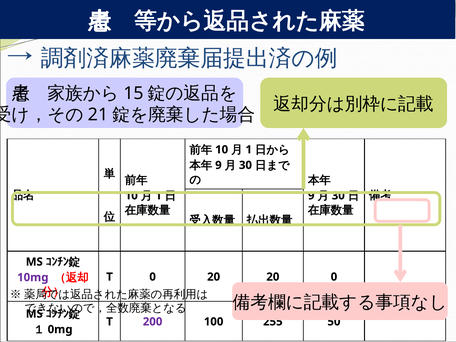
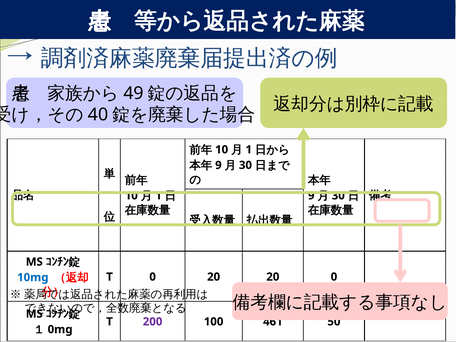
15: 15 -> 49
21: 21 -> 40
10mg colour: purple -> blue
255: 255 -> 461
